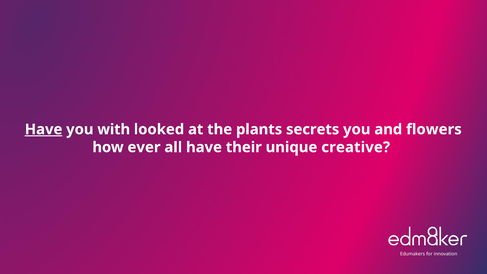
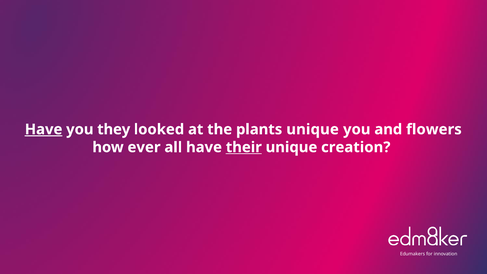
with: with -> they
plants secrets: secrets -> unique
their underline: none -> present
creative: creative -> creation
